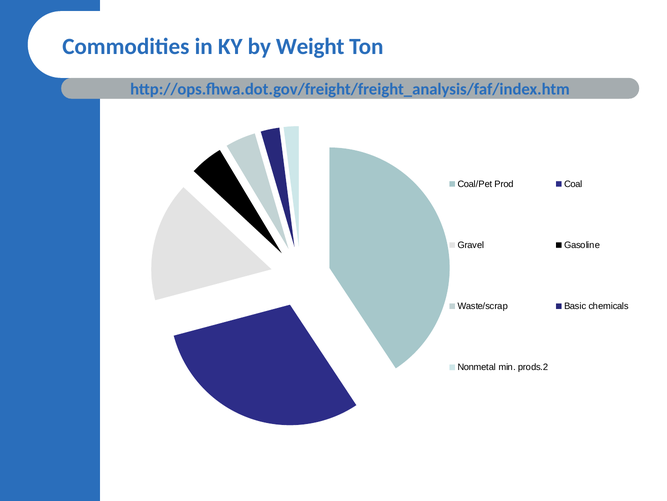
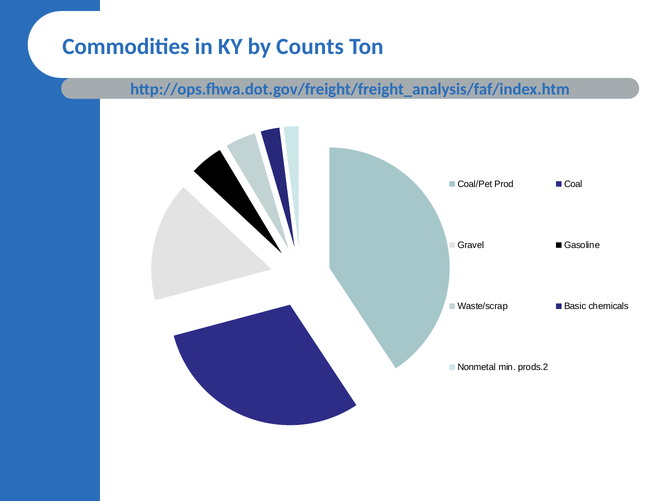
Weight: Weight -> Counts
